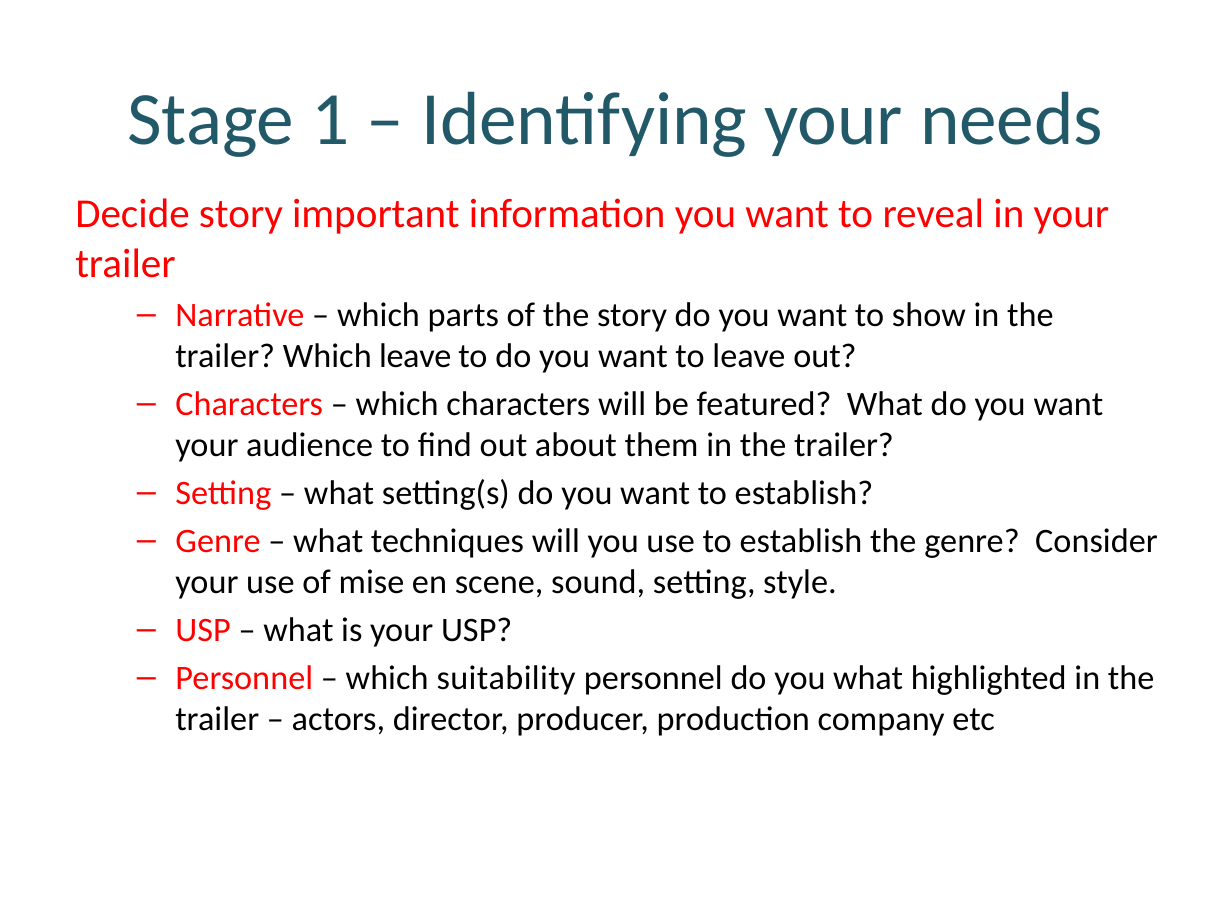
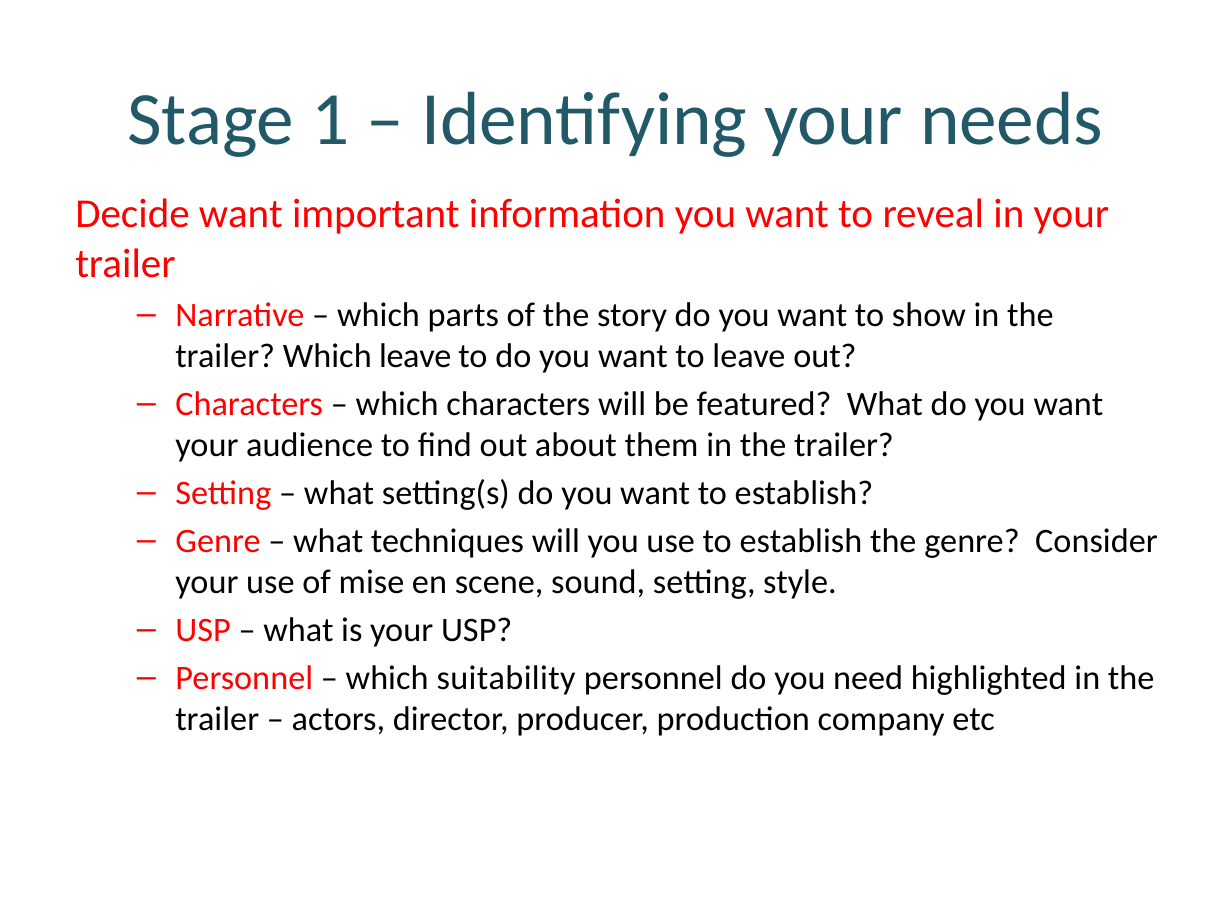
Decide story: story -> want
you what: what -> need
